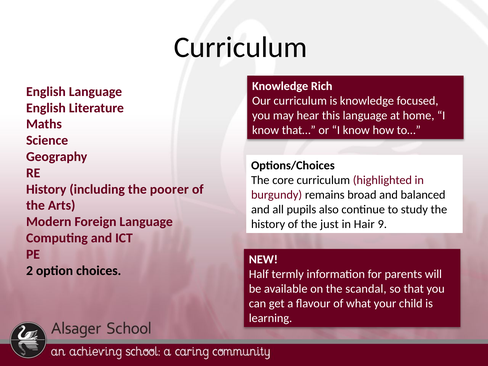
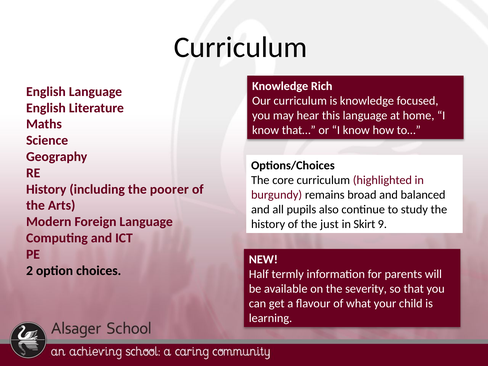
Hair: Hair -> Skirt
scandal: scandal -> severity
